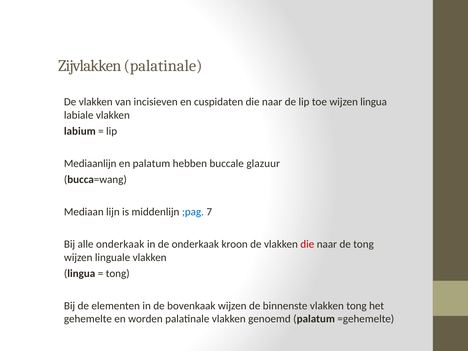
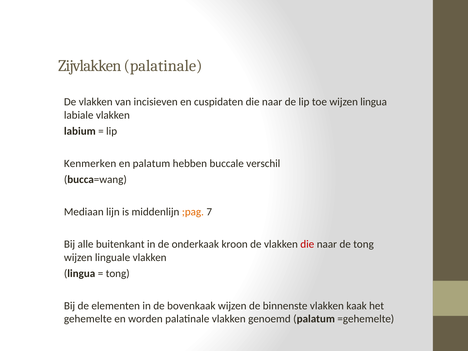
Mediaanlijn: Mediaanlijn -> Kenmerken
glazuur: glazuur -> verschil
;pag colour: blue -> orange
alle onderkaak: onderkaak -> buitenkant
vlakken tong: tong -> kaak
